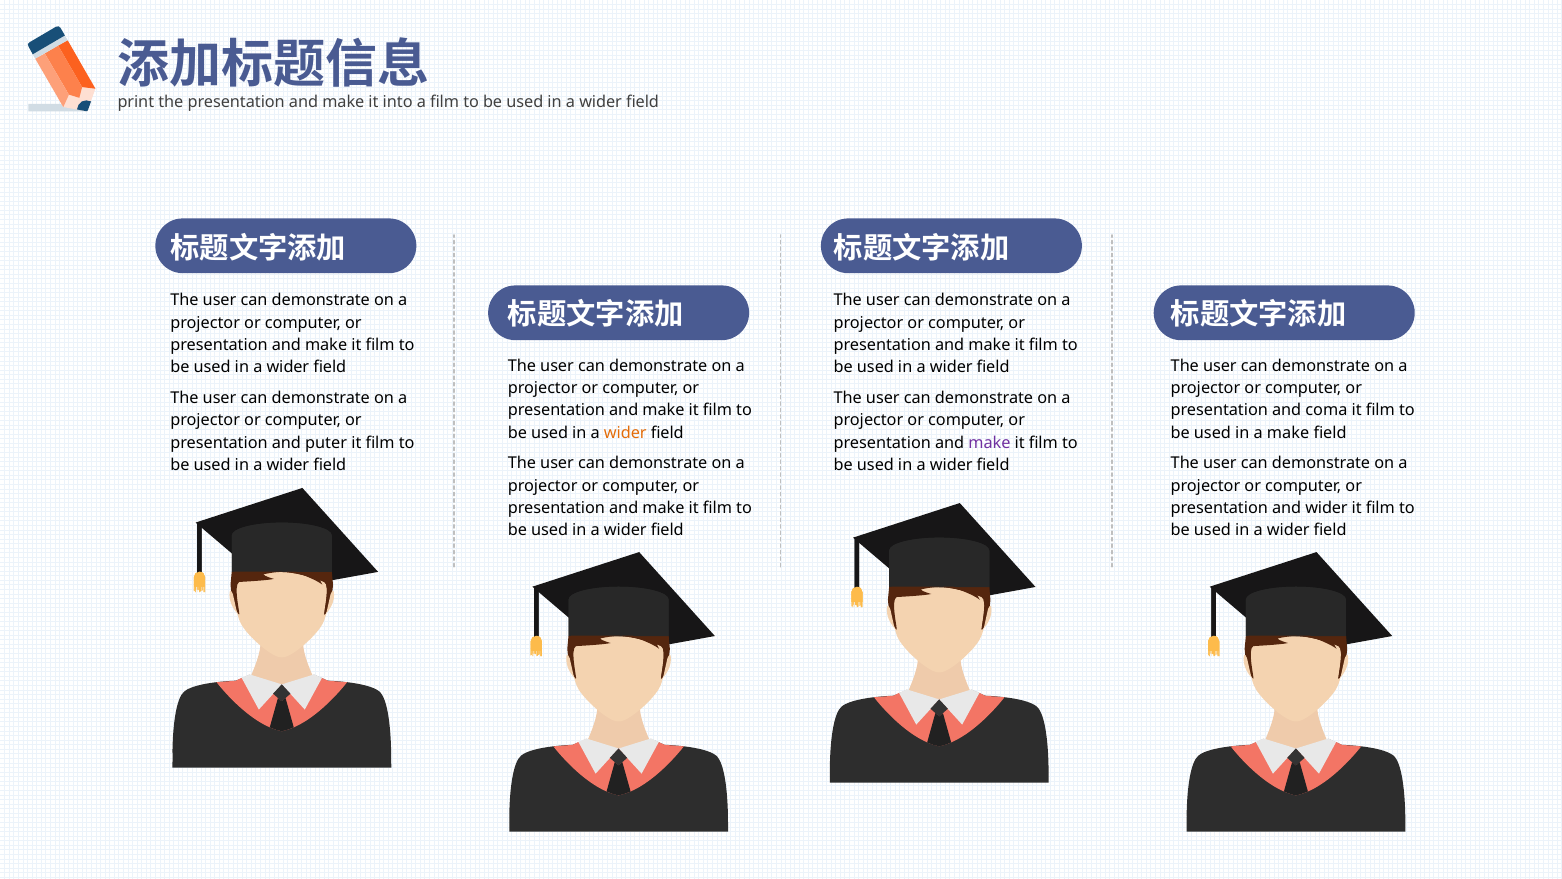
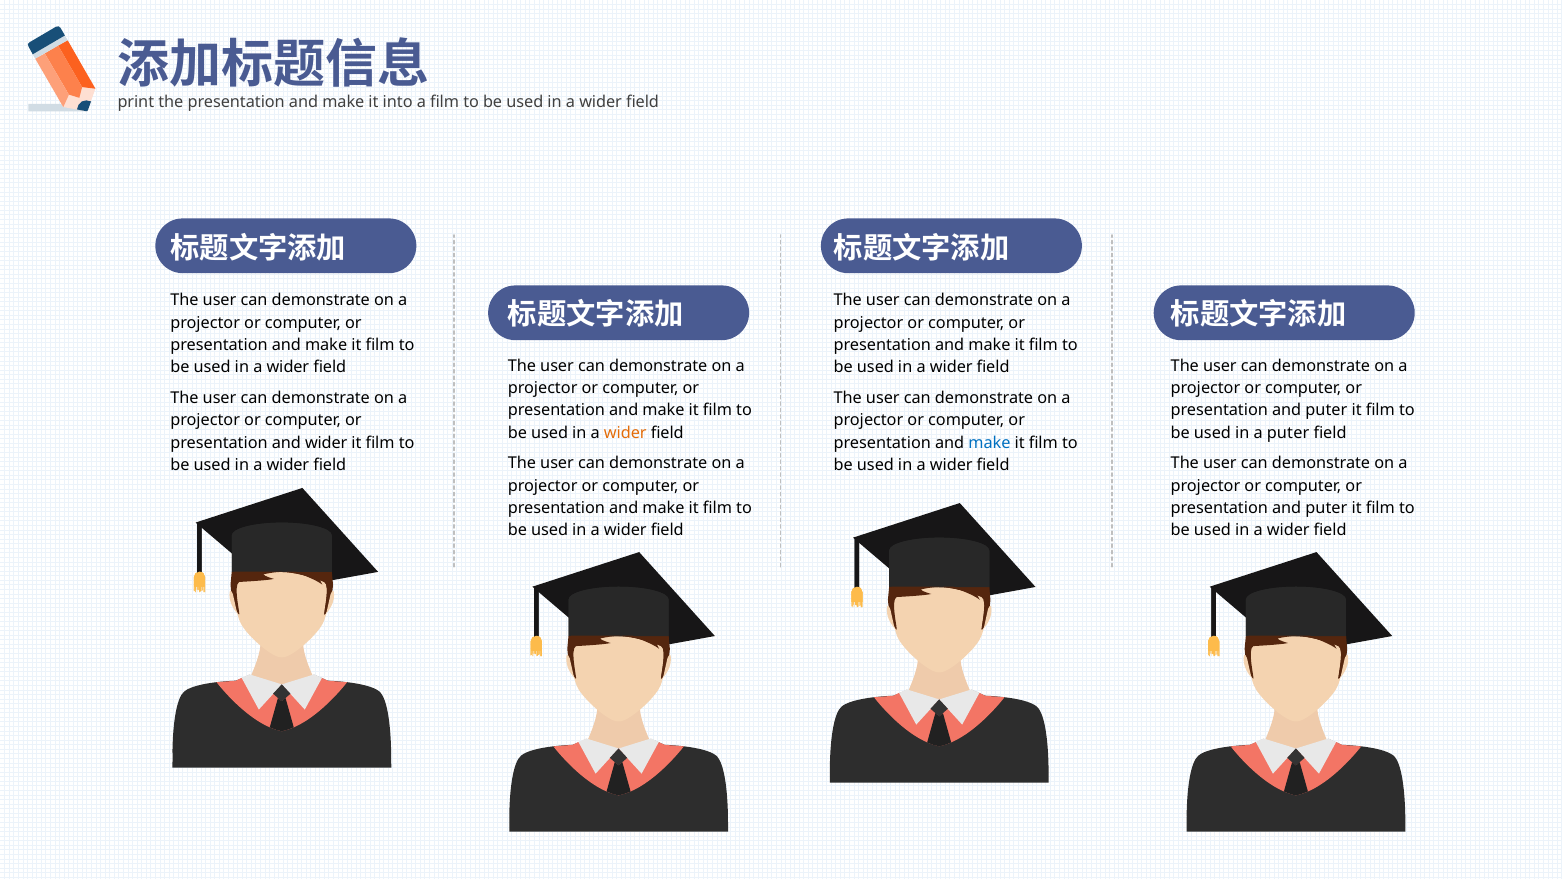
coma at (1326, 410): coma -> puter
a make: make -> puter
and puter: puter -> wider
make at (989, 443) colour: purple -> blue
wider at (1326, 508): wider -> puter
